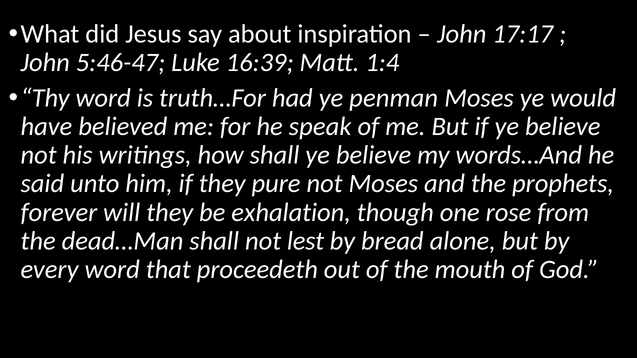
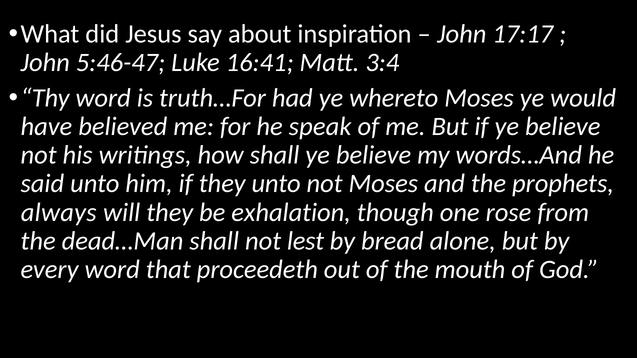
16:39: 16:39 -> 16:41
1:4: 1:4 -> 3:4
penman: penman -> whereto
they pure: pure -> unto
forever: forever -> always
